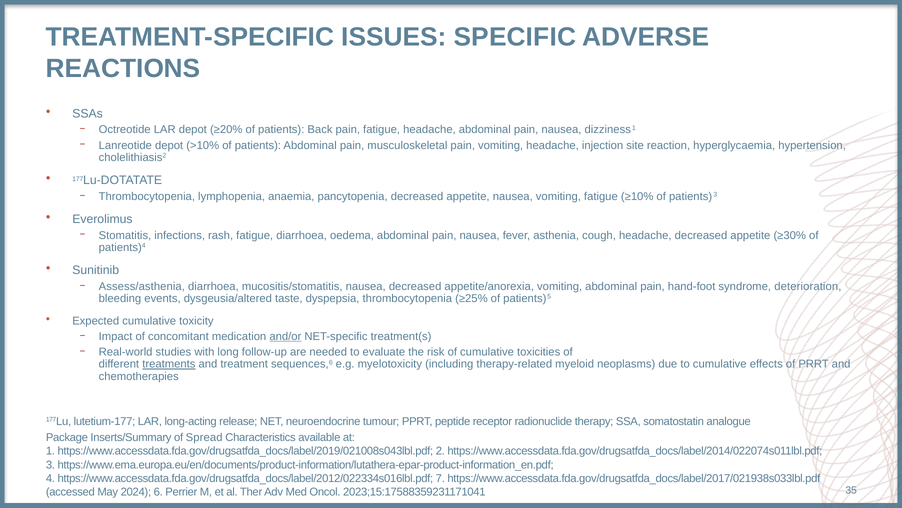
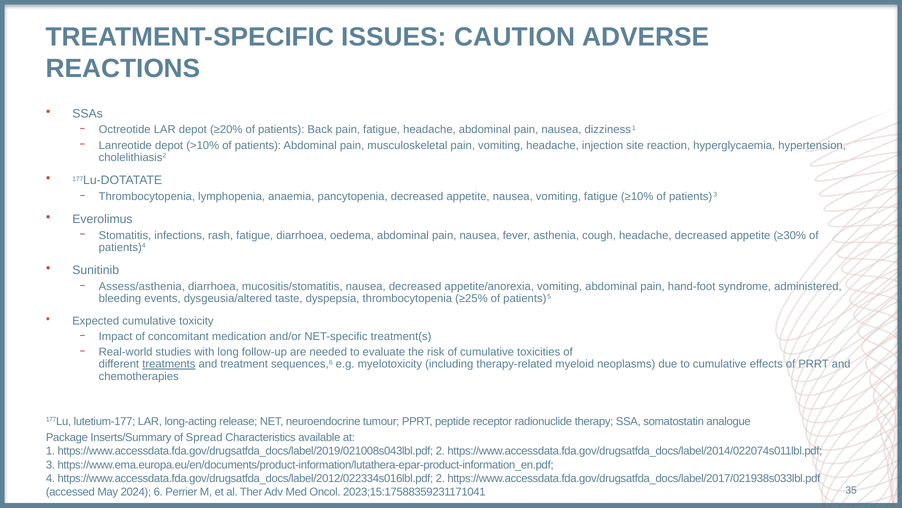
SPECIFIC: SPECIFIC -> CAUTION
deterioration: deterioration -> administered
and/or underline: present -> none
https://www.accessdata.fda.gov/drugsatfda_docs/label/2012/022334s016lbl.pdf 7: 7 -> 2
